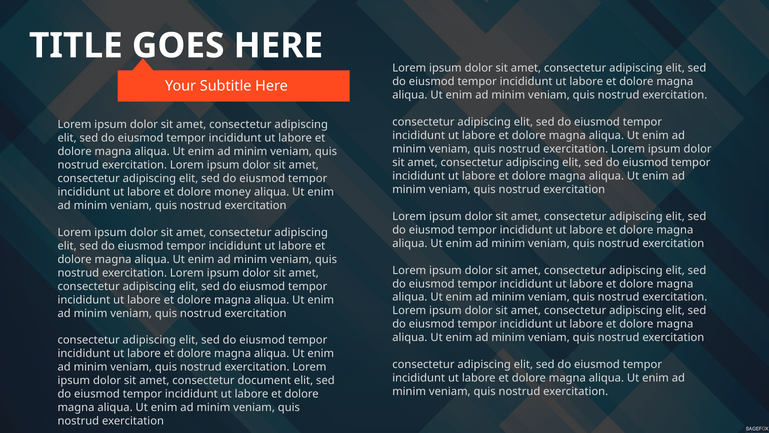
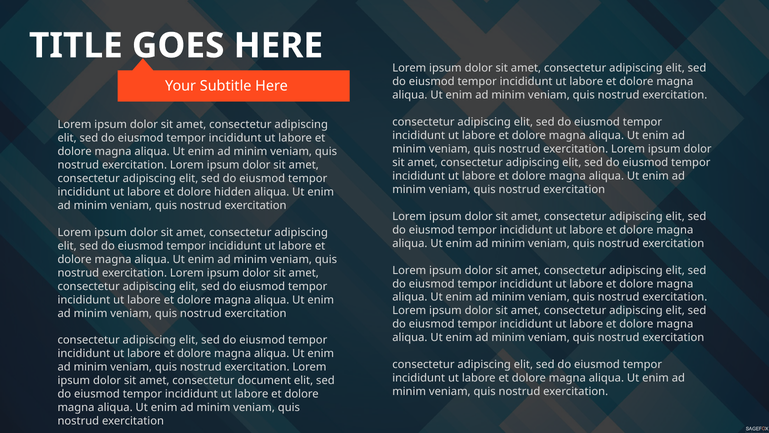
money: money -> hidden
